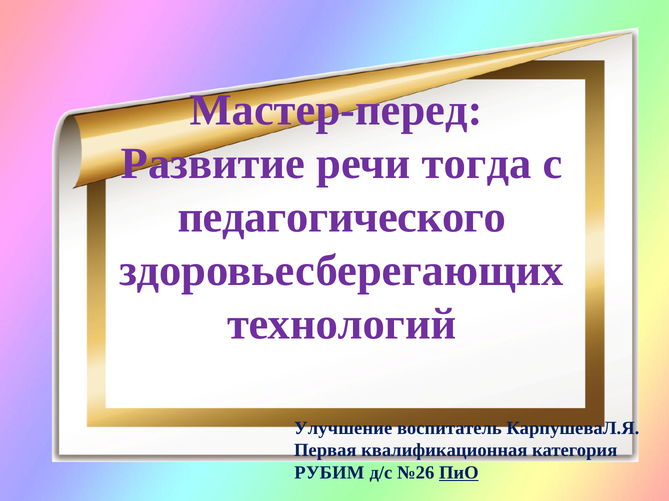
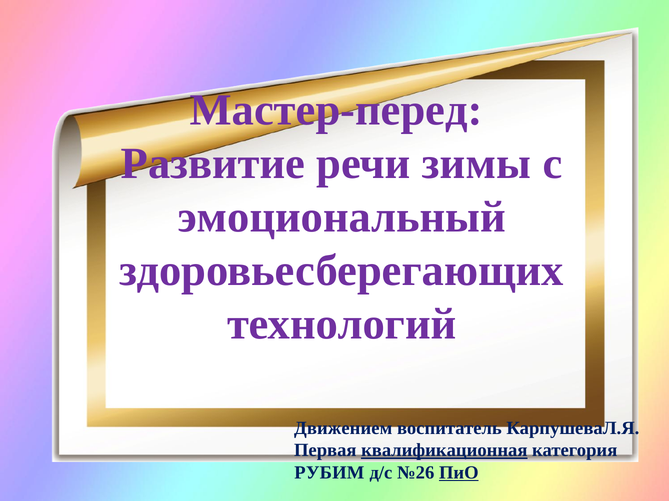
тогда: тогда -> зимы
педагогического: педагогического -> эмоциональный
Улучшение: Улучшение -> Движением
квалификационная underline: none -> present
